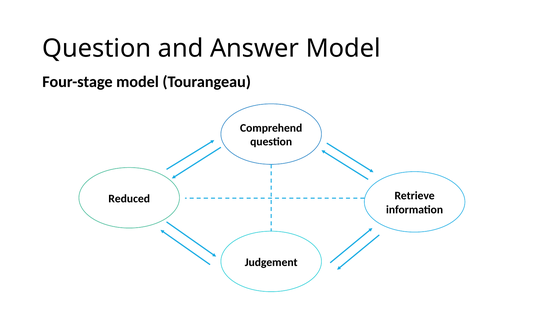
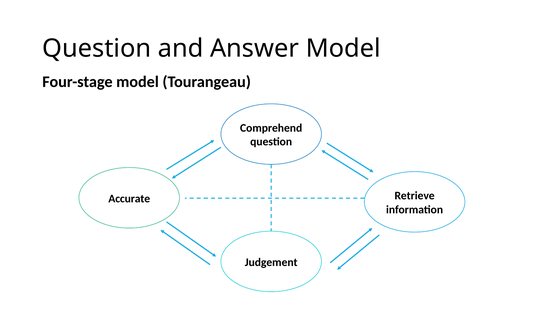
Reduced: Reduced -> Accurate
